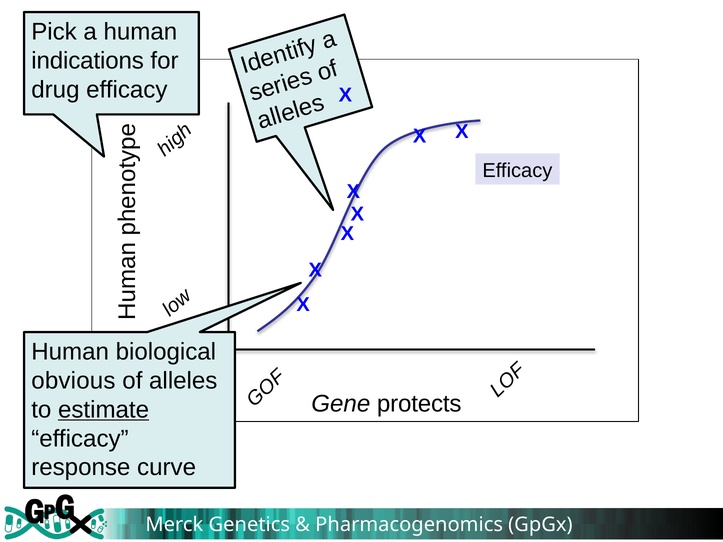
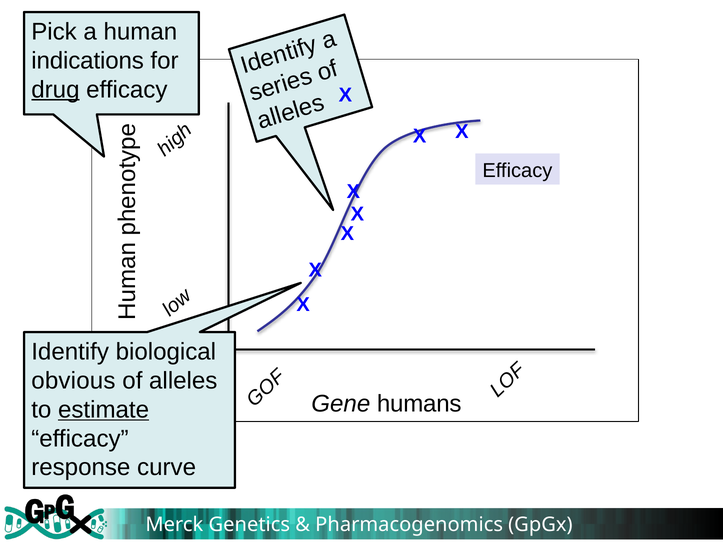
drug underline: none -> present
Human at (70, 352): Human -> Identify
protects: protects -> humans
